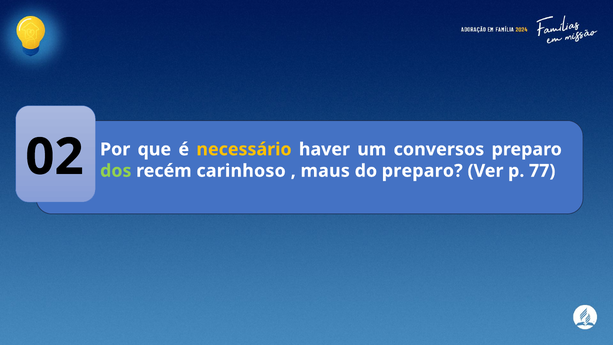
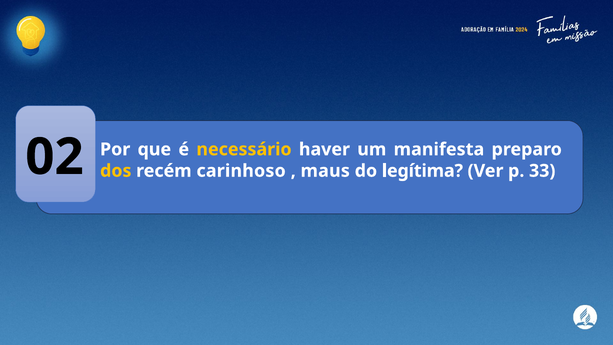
conversos: conversos -> manifesta
dos colour: light green -> yellow
do preparo: preparo -> legítima
77: 77 -> 33
